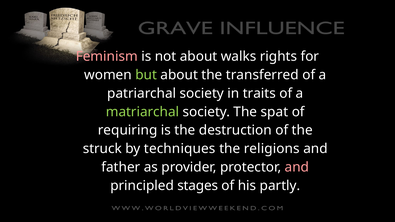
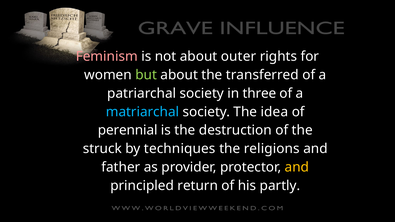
walks: walks -> outer
traits: traits -> three
matriarchal colour: light green -> light blue
spat: spat -> idea
requiring: requiring -> perennial
and at (297, 167) colour: pink -> yellow
stages: stages -> return
